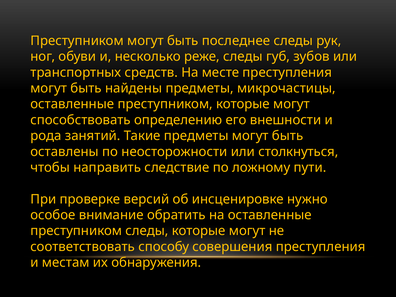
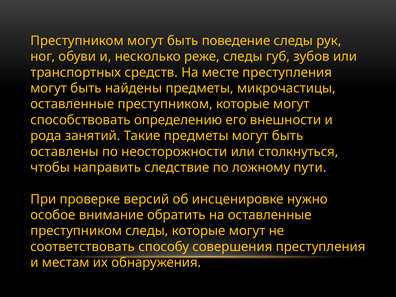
последнее: последнее -> поведение
